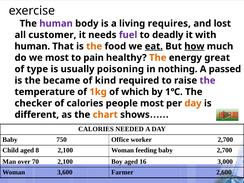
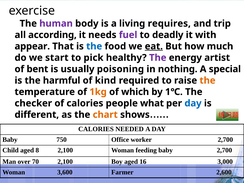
lost: lost -> trip
customer: customer -> according
human at (32, 46): human -> appear
the at (94, 46) colour: orange -> blue
how underline: present -> none
we most: most -> start
pain: pain -> pick
The at (158, 58) colour: orange -> purple
great: great -> artist
type: type -> bent
passed: passed -> special
became: became -> harmful
the at (207, 80) colour: purple -> orange
people most: most -> what
day at (193, 103) colour: orange -> blue
